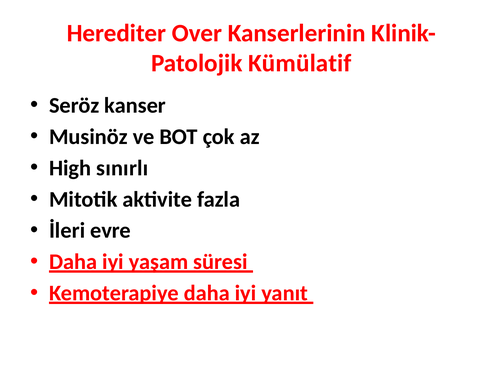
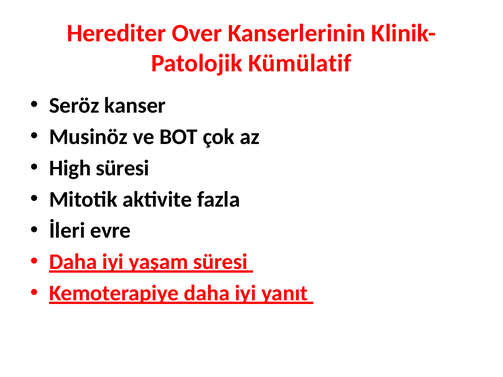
High sınırlı: sınırlı -> süresi
